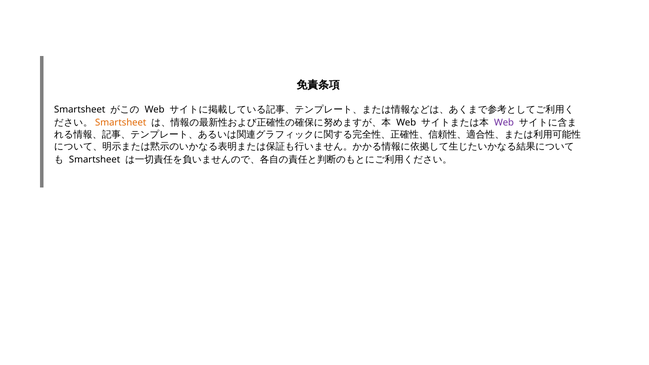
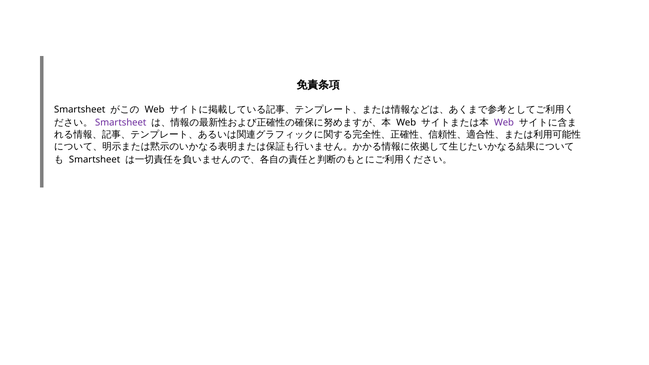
Smartsheet at (121, 122) colour: orange -> purple
